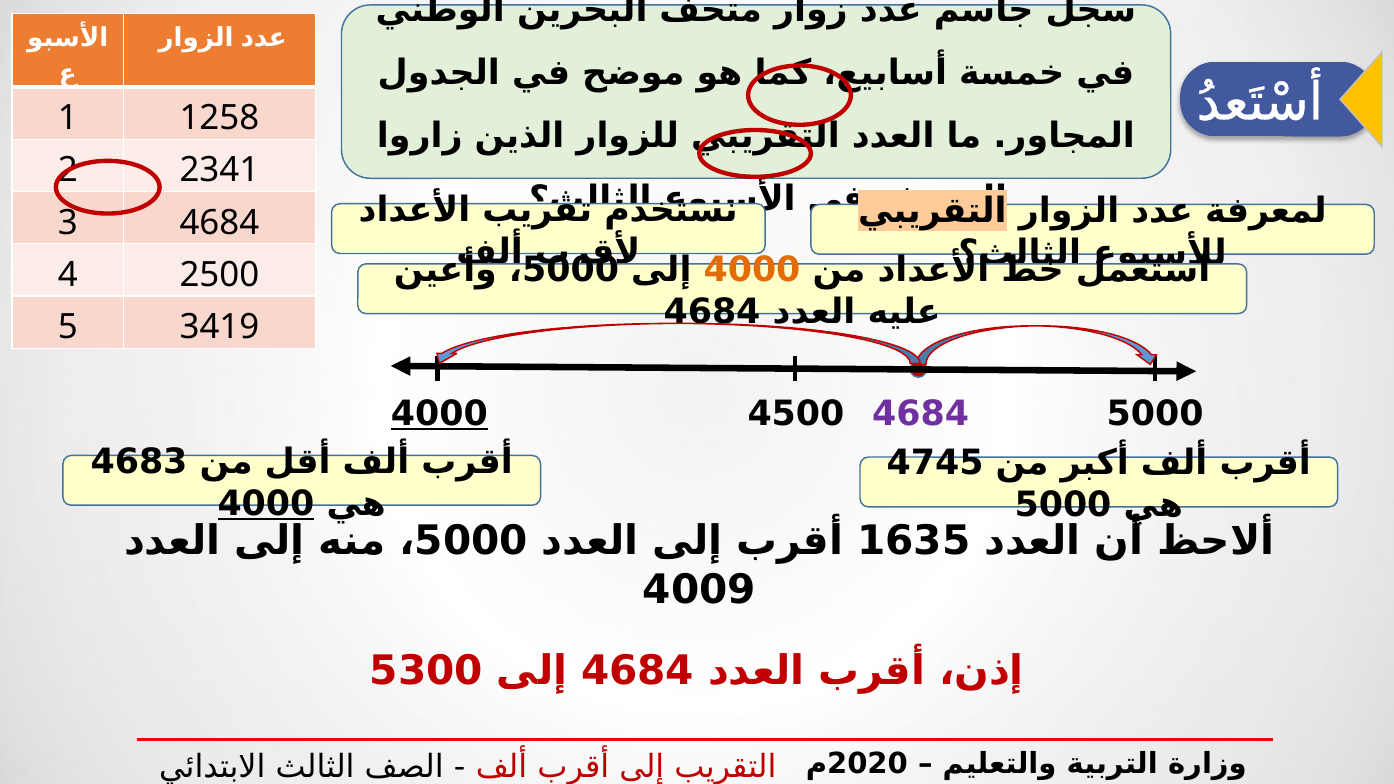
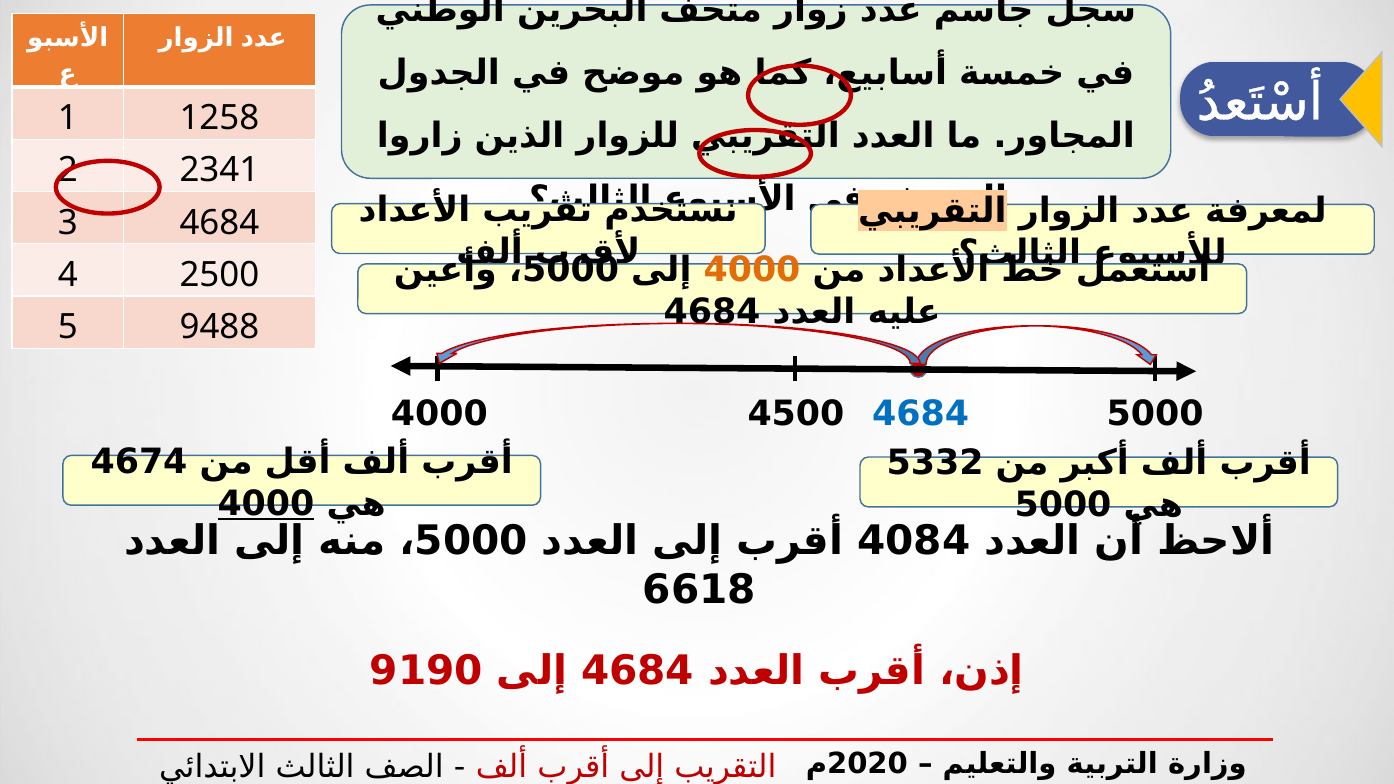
3419: 3419 -> 9488
4000 at (439, 414) underline: present -> none
4684 at (921, 414) colour: purple -> blue
4683: 4683 -> 4674
4745: 4745 -> 5332
1635: 1635 -> 4084
4009: 4009 -> 6618
5300: 5300 -> 9190
